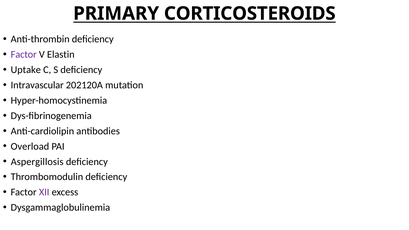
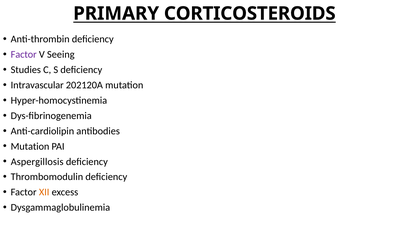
Elastin: Elastin -> Seeing
Uptake: Uptake -> Studies
Overload at (30, 146): Overload -> Mutation
XII colour: purple -> orange
